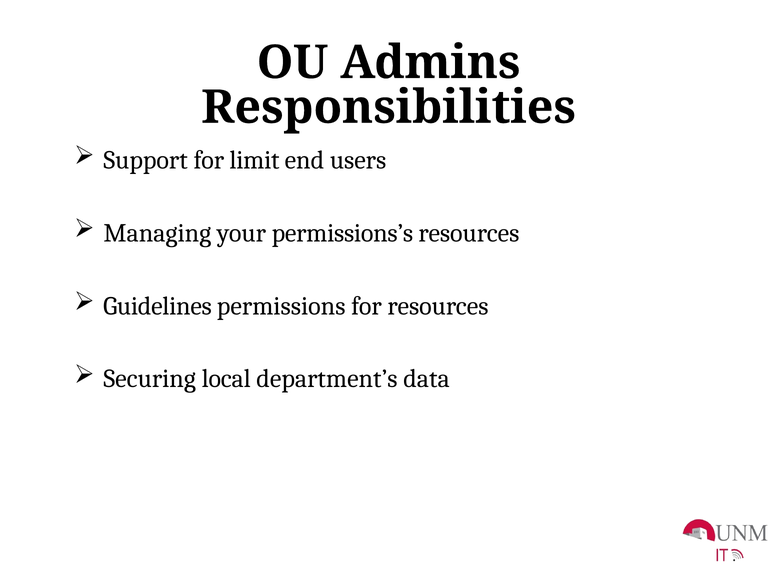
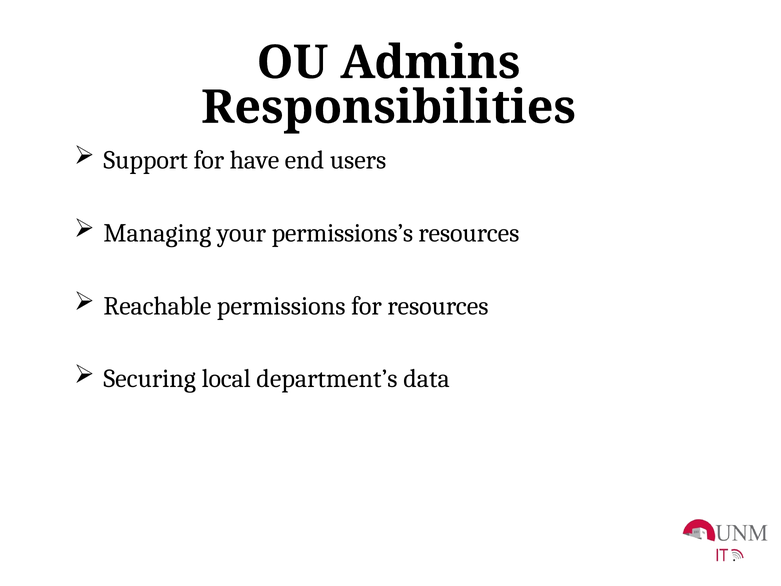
limit: limit -> have
Guidelines: Guidelines -> Reachable
